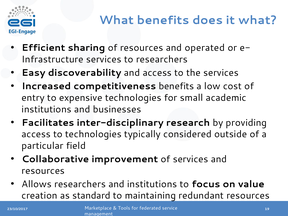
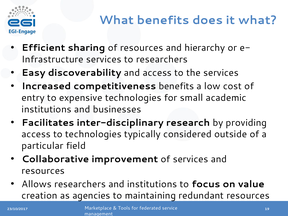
operated: operated -> hierarchy
standard: standard -> agencies
